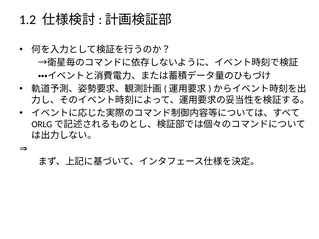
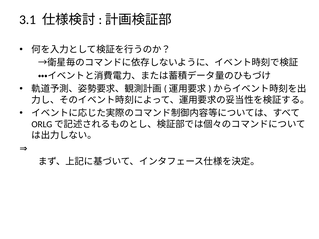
1.2: 1.2 -> 3.1
